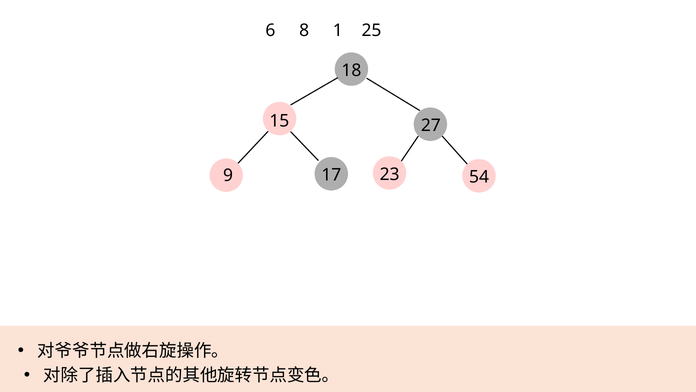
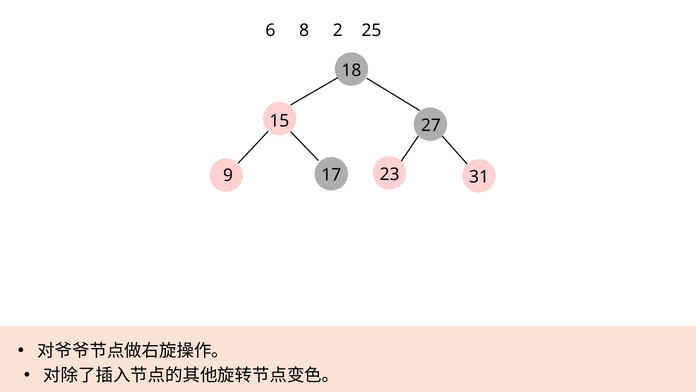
1: 1 -> 2
54: 54 -> 31
